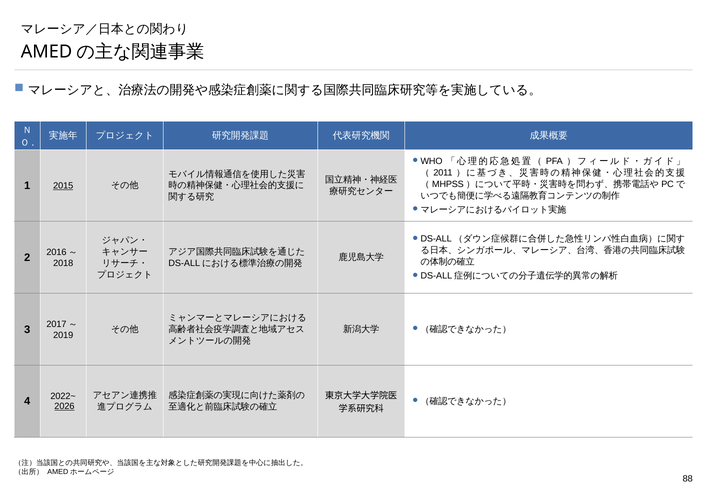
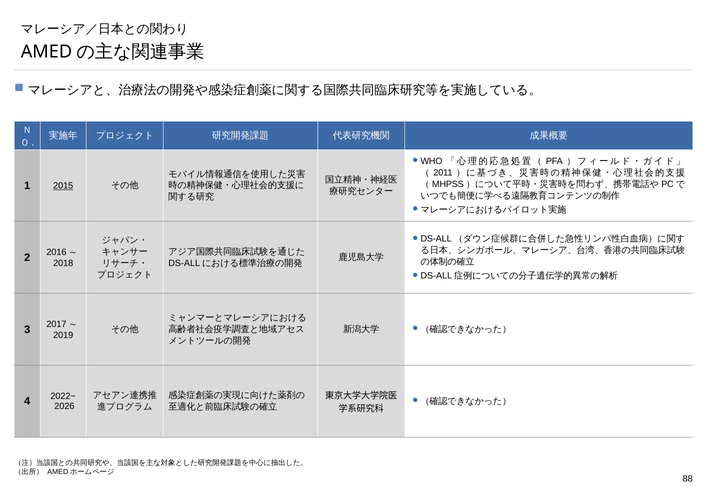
2026 underline: present -> none
